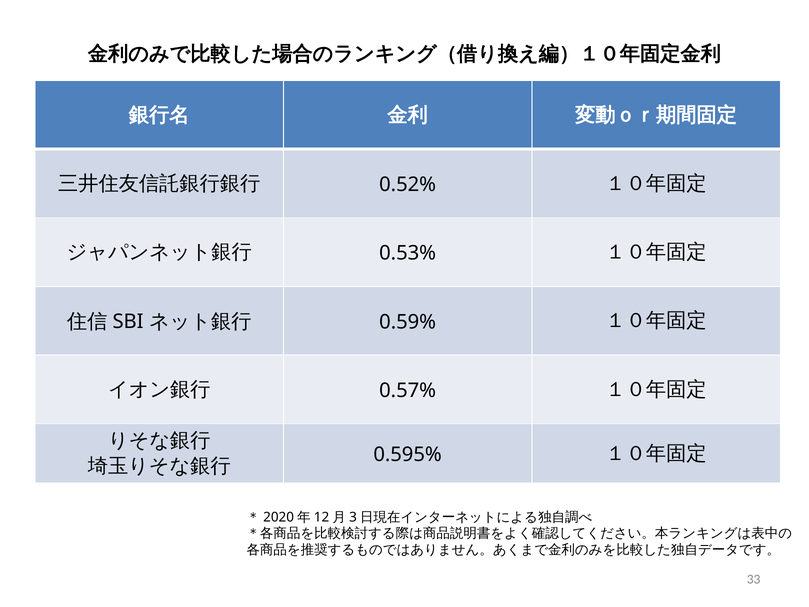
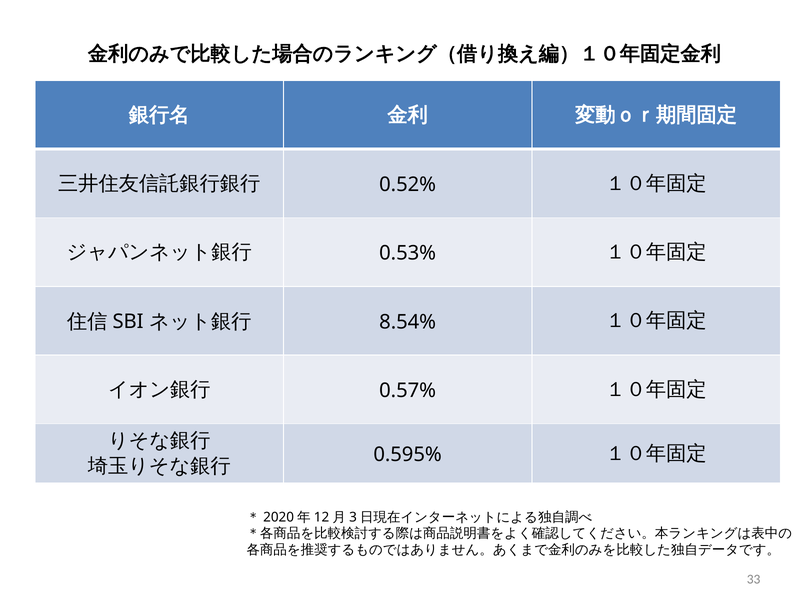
0.59%: 0.59% -> 8.54%
